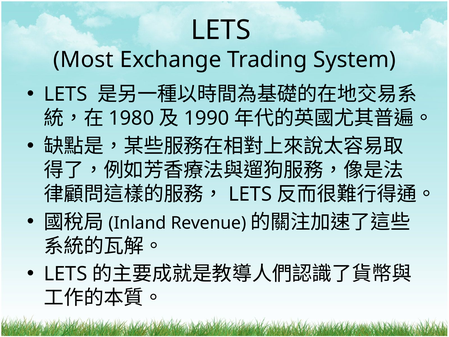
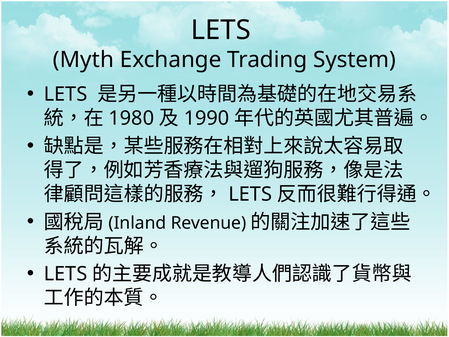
Most: Most -> Myth
